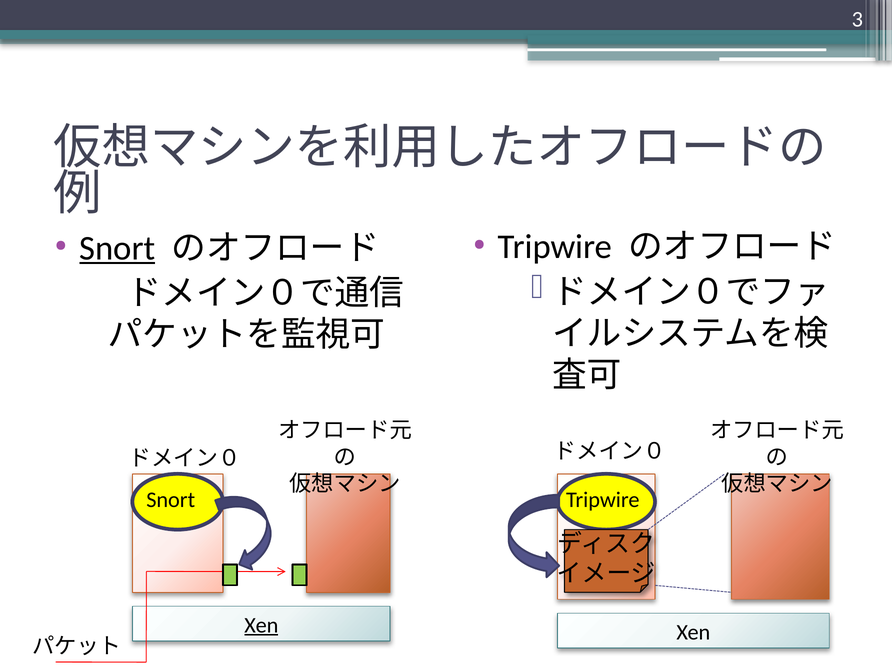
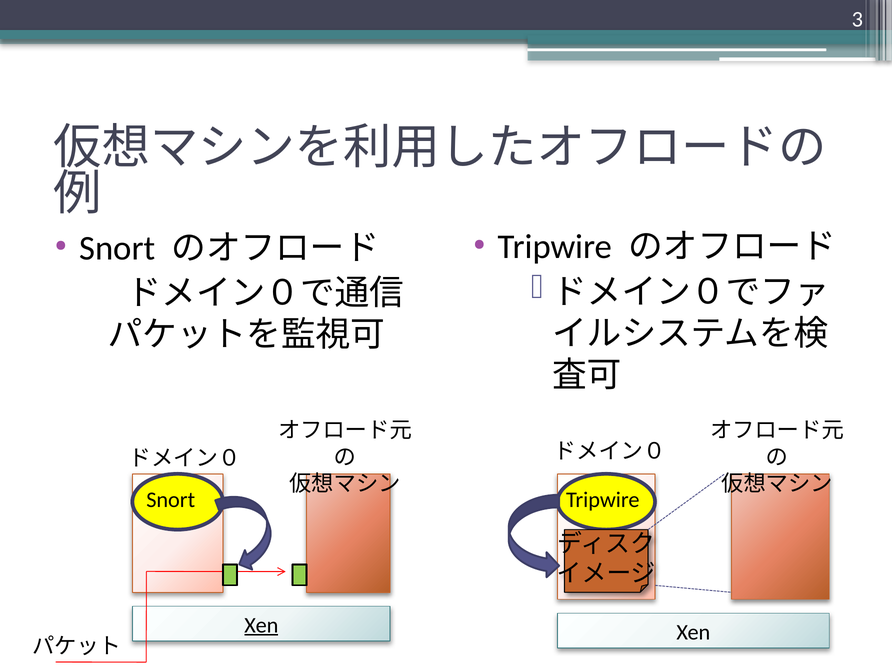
Snort at (117, 248) underline: present -> none
